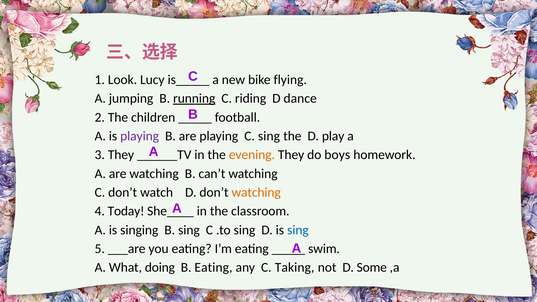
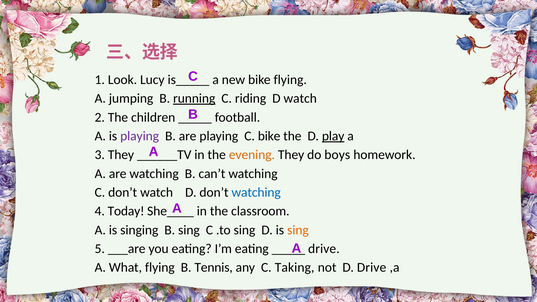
D dance: dance -> watch
C sing: sing -> bike
play underline: none -> present
watching at (256, 192) colour: orange -> blue
sing at (298, 230) colour: blue -> orange
swim at (324, 249): swim -> drive
What doing: doing -> flying
B Eating: Eating -> Tennis
D Some: Some -> Drive
